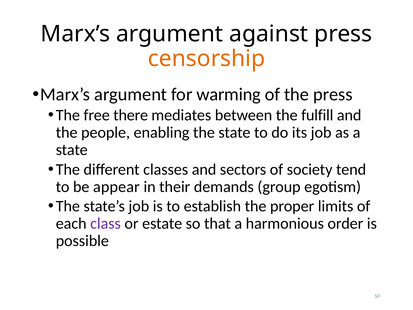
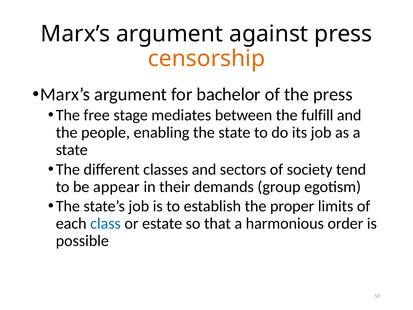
warming: warming -> bachelor
there: there -> stage
class colour: purple -> blue
